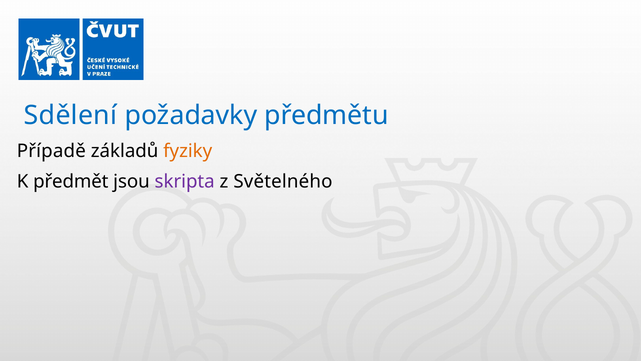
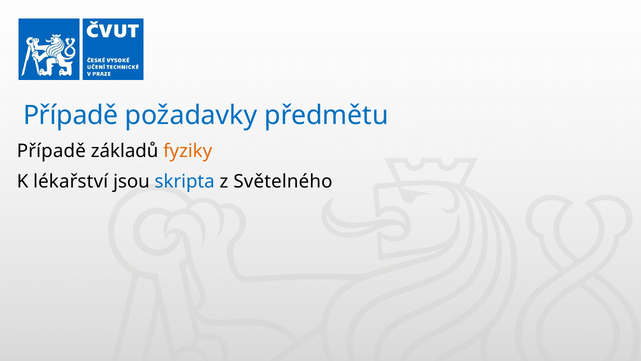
Sdělení at (71, 115): Sdělení -> Případě
předmět: předmět -> lékařství
skripta colour: purple -> blue
